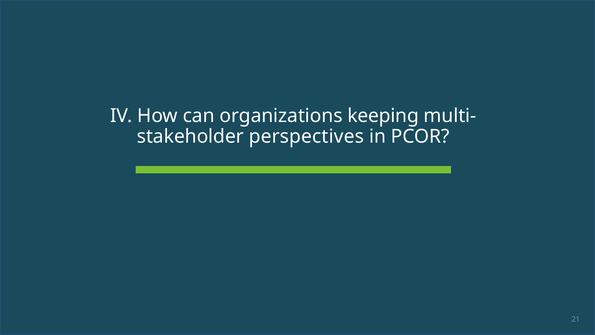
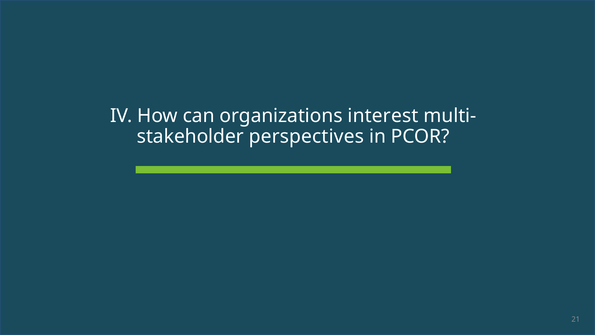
keeping: keeping -> interest
